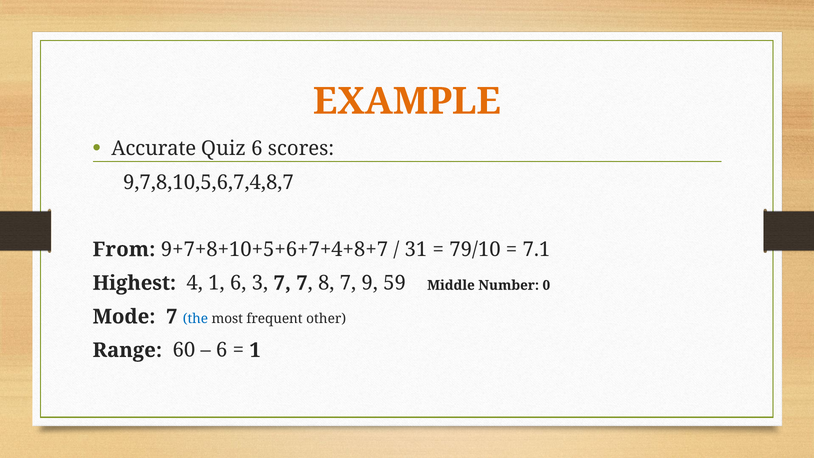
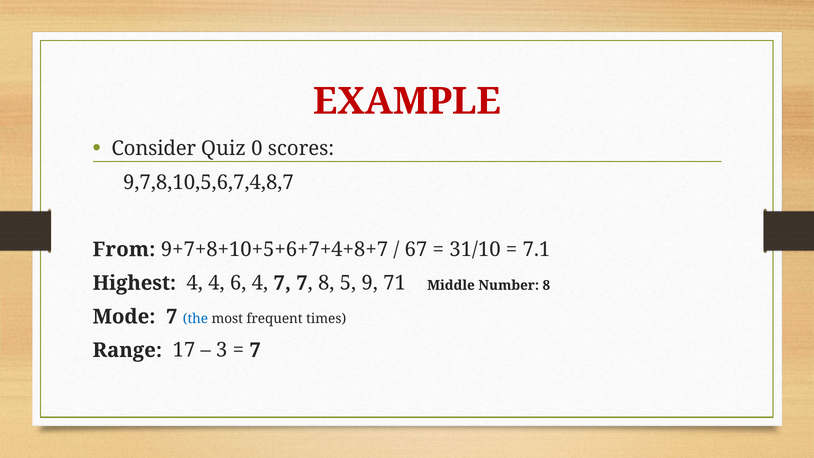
EXAMPLE colour: orange -> red
Accurate: Accurate -> Consider
Quiz 6: 6 -> 0
31: 31 -> 67
79/10: 79/10 -> 31/10
4 1: 1 -> 4
6 3: 3 -> 4
8 7: 7 -> 5
59: 59 -> 71
Number 0: 0 -> 8
other: other -> times
60: 60 -> 17
6 at (222, 350): 6 -> 3
1 at (255, 350): 1 -> 7
